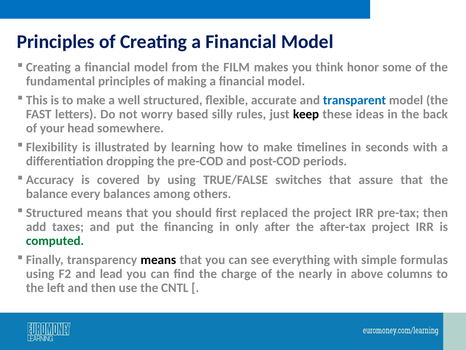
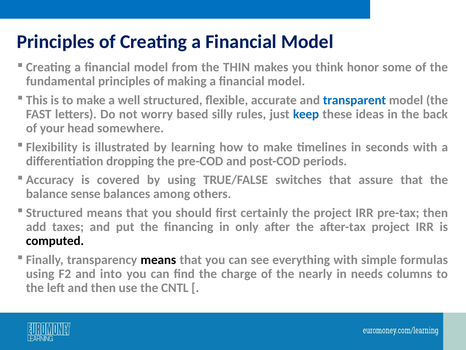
FILM: FILM -> THIN
keep colour: black -> blue
every: every -> sense
replaced: replaced -> certainly
computed colour: green -> black
lead: lead -> into
above: above -> needs
